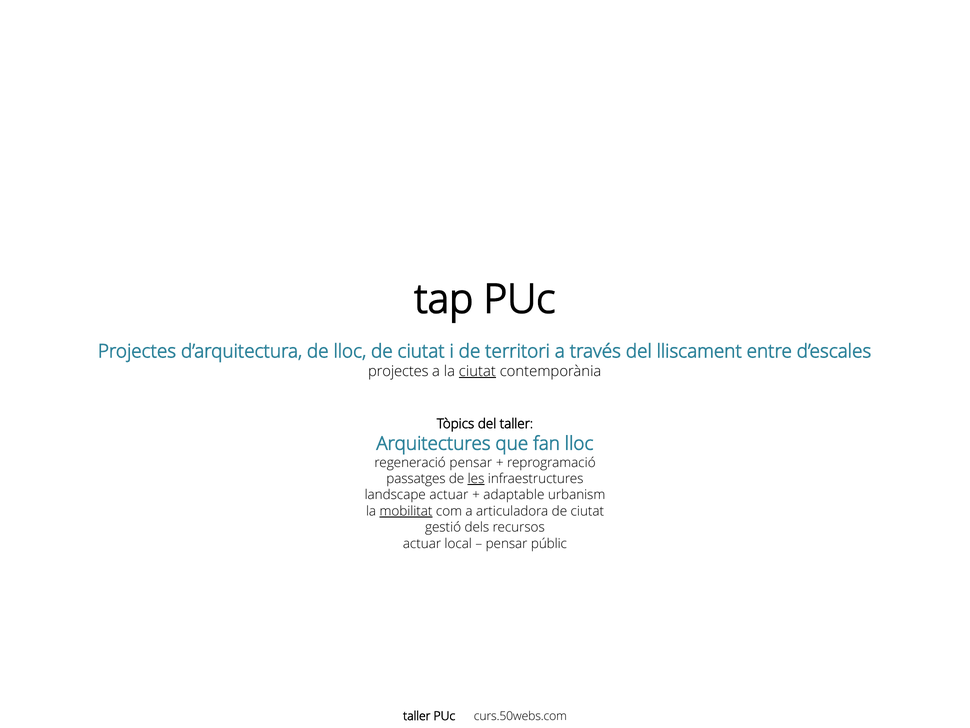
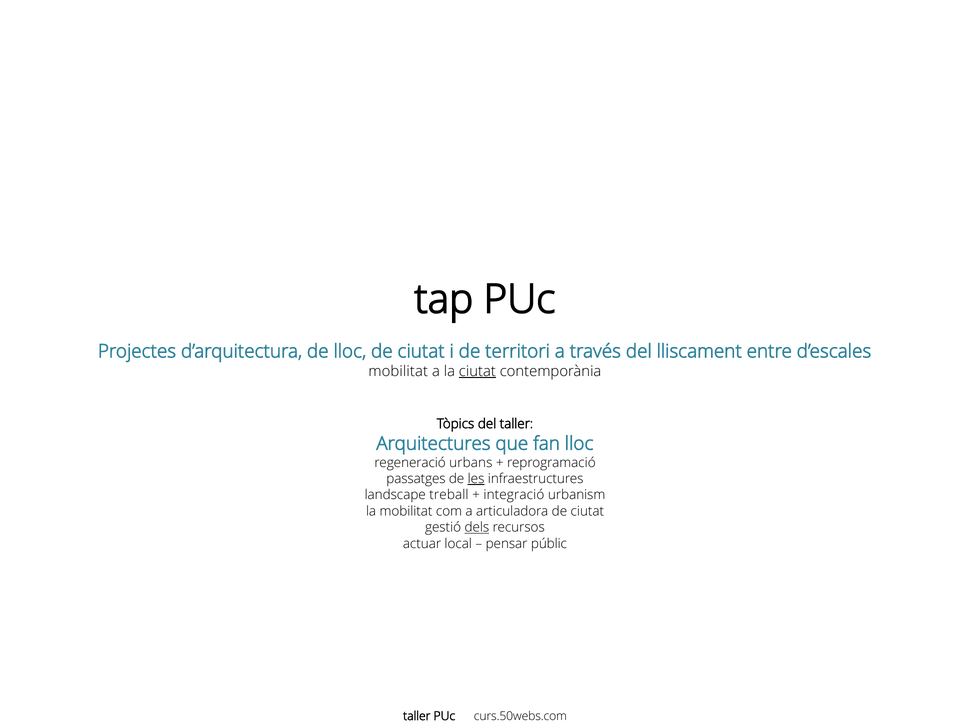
projectes at (398, 371): projectes -> mobilitat
regeneració pensar: pensar -> urbans
landscape actuar: actuar -> treball
adaptable: adaptable -> integració
mobilitat at (406, 511) underline: present -> none
dels underline: none -> present
